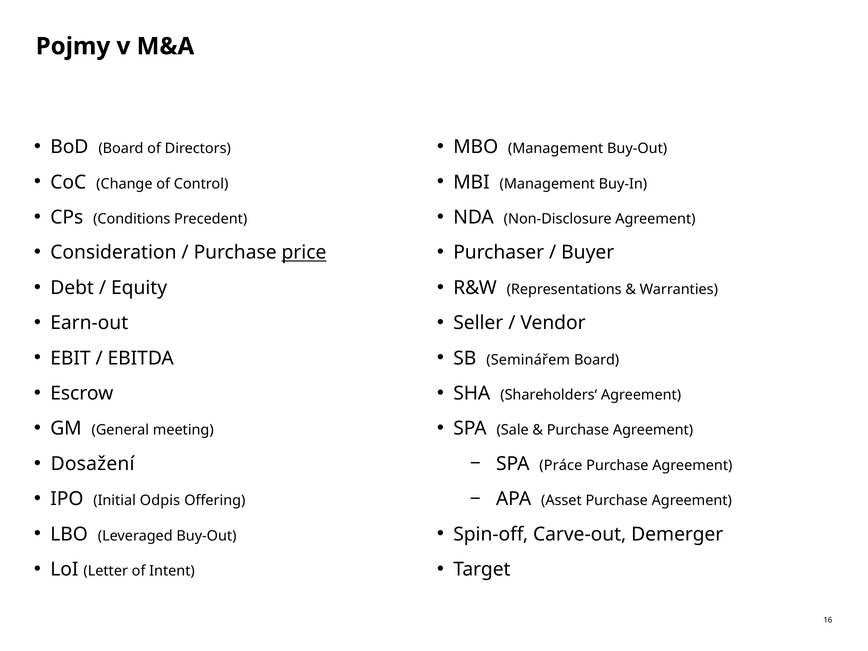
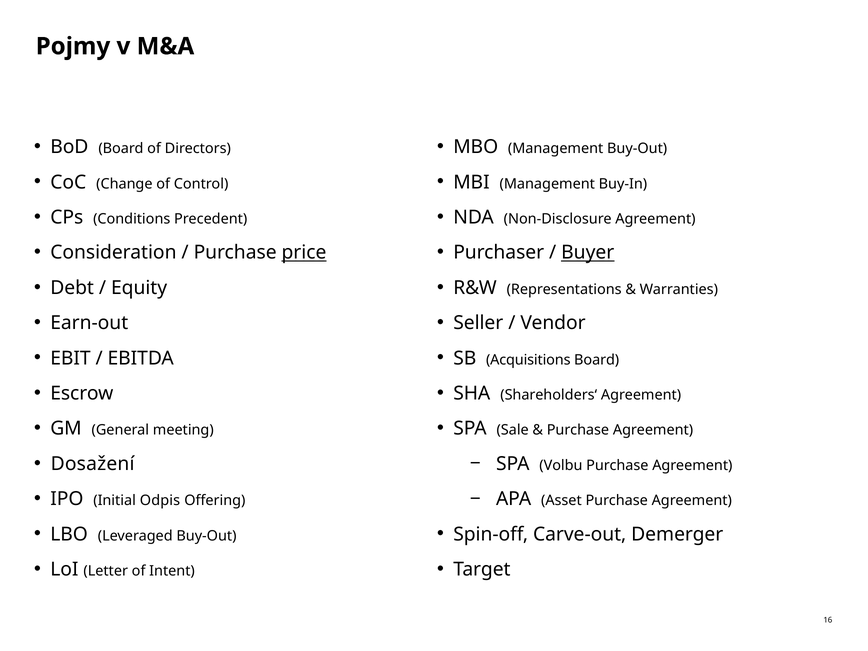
Buyer underline: none -> present
Seminářem: Seminářem -> Acquisitions
Práce: Práce -> Volbu
